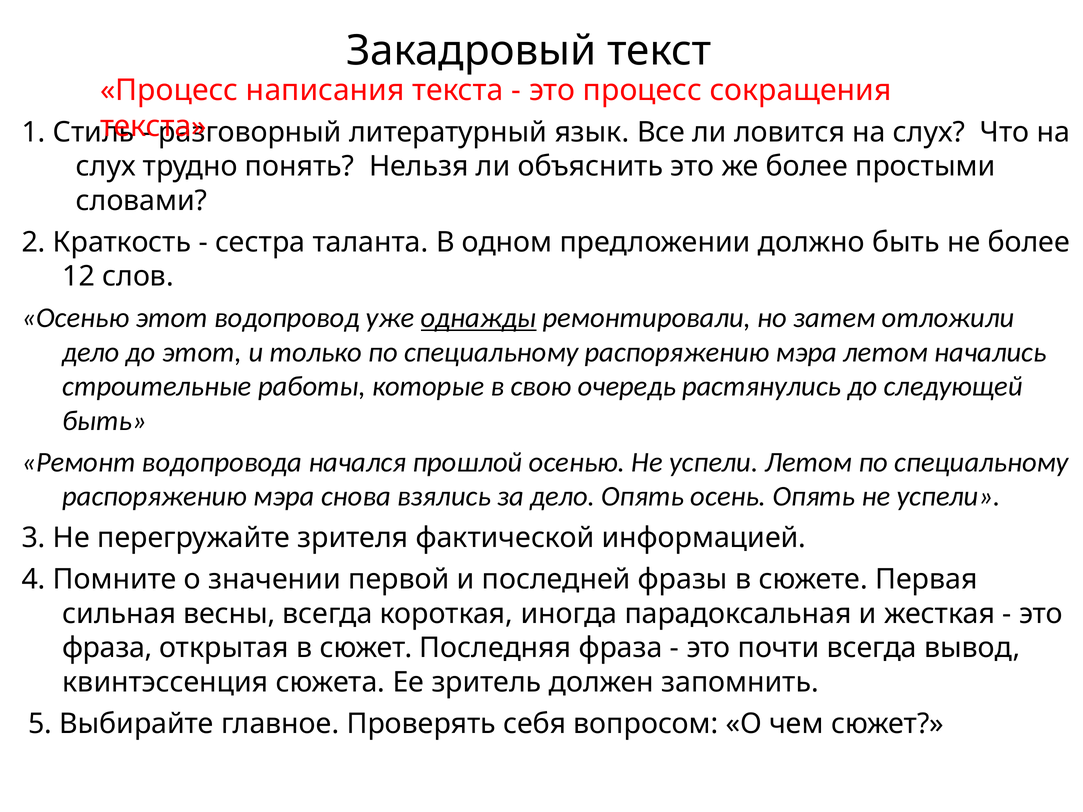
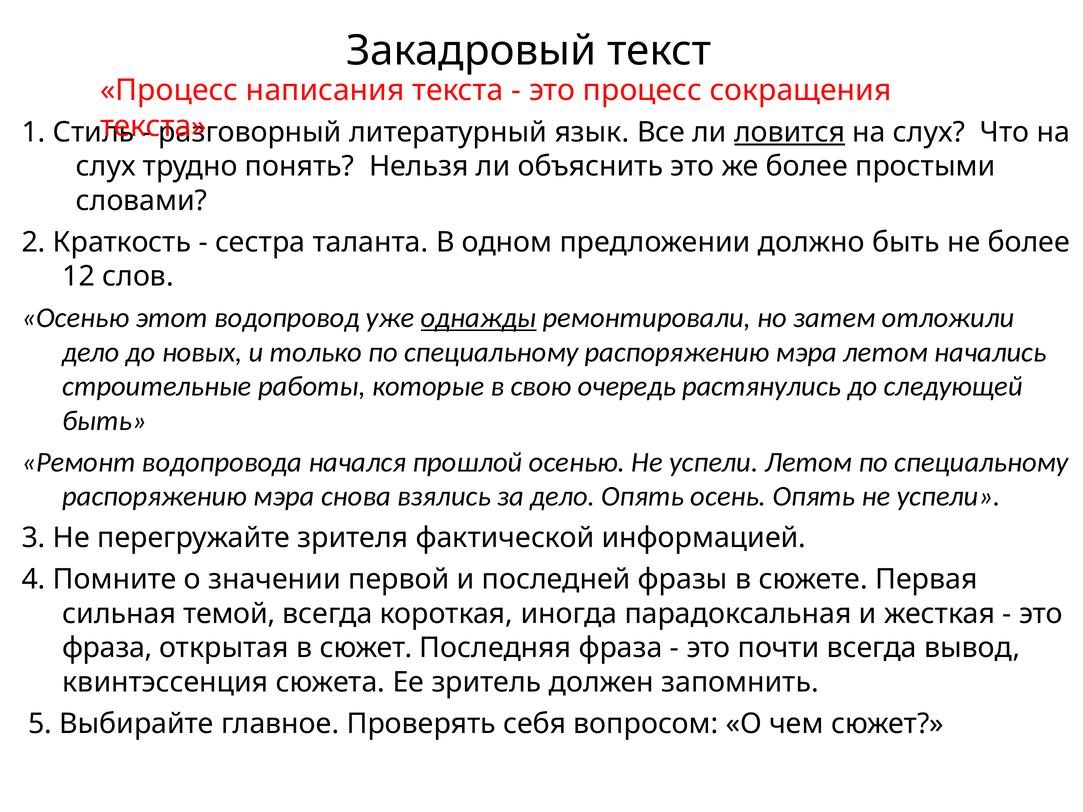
ловится underline: none -> present
до этот: этот -> новых
весны: весны -> темой
